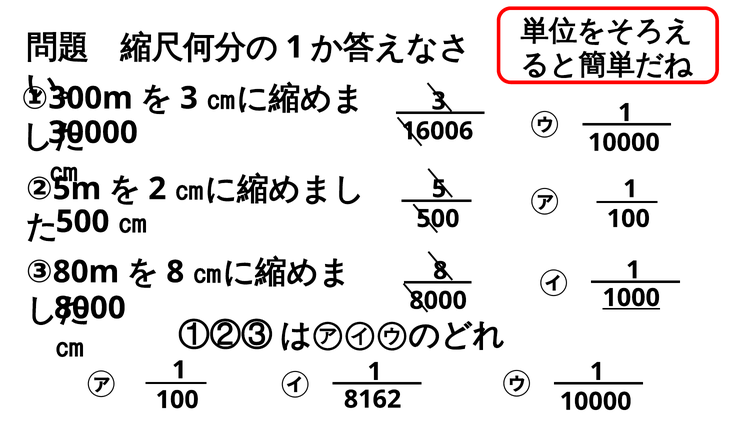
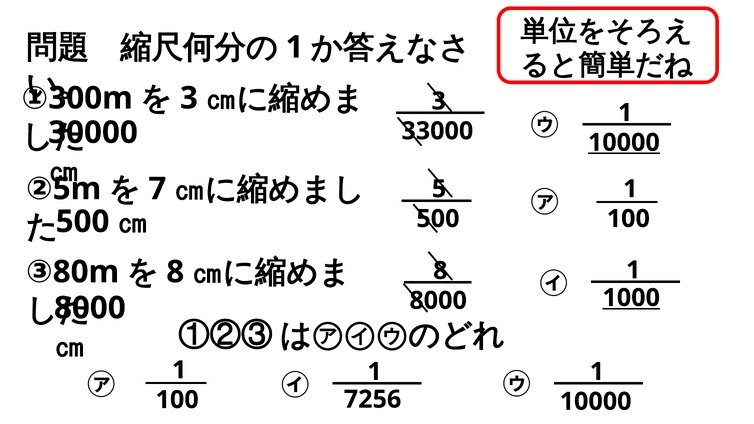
16006: 16006 -> 33000
10000 at (624, 143) underline: none -> present
2: 2 -> 7
8162: 8162 -> 7256
